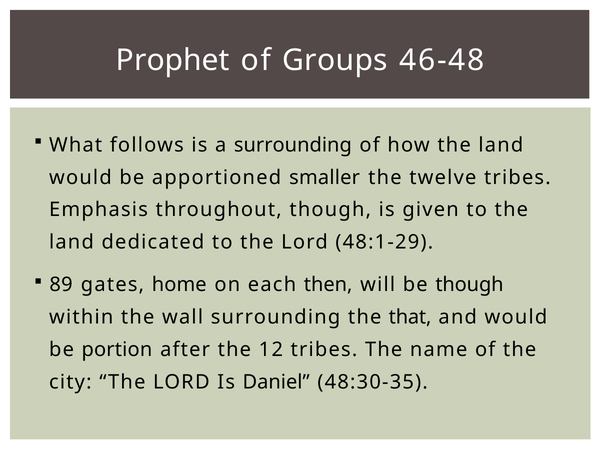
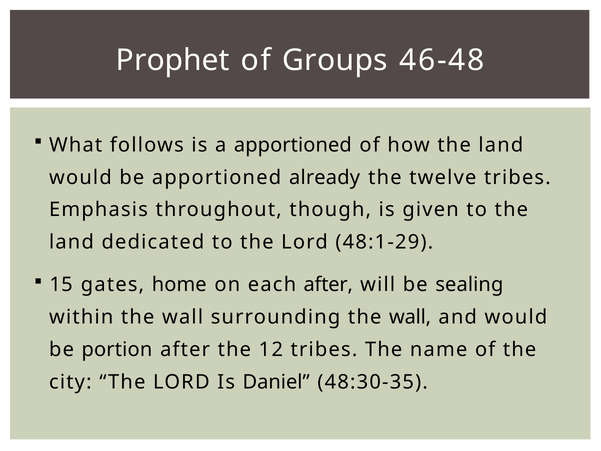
a surrounding: surrounding -> apportioned
smaller: smaller -> already
89: 89 -> 15
each then: then -> after
be though: though -> sealing
surrounding the that: that -> wall
